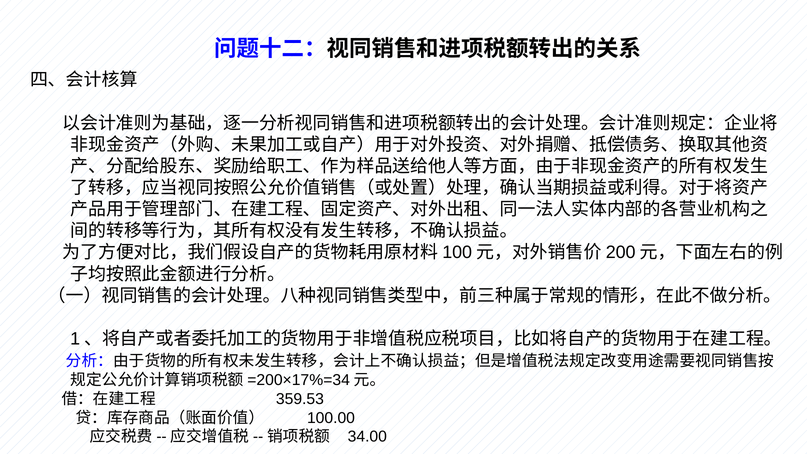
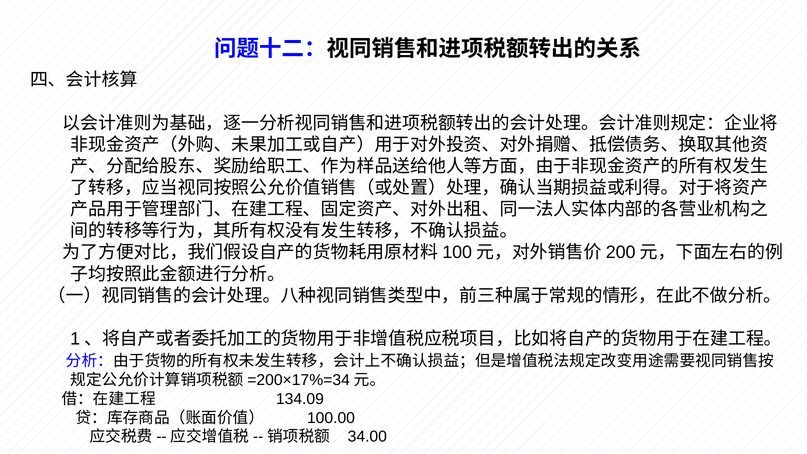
359.53: 359.53 -> 134.09
